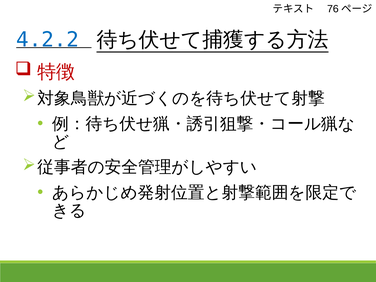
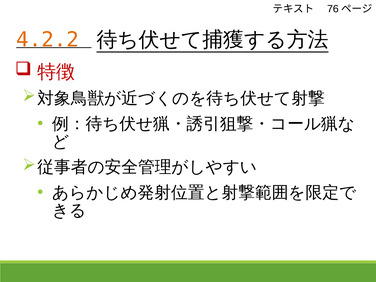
4.2.2 colour: blue -> orange
